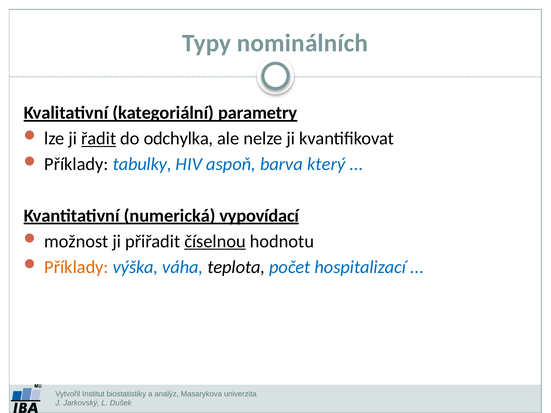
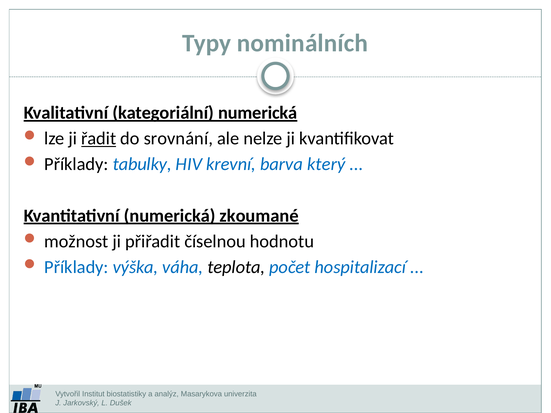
kategoriální parametry: parametry -> numerická
odchylka: odchylka -> srovnání
aspoň: aspoň -> krevní
vypovídací: vypovídací -> zkoumané
číselnou underline: present -> none
Příklady at (76, 267) colour: orange -> blue
